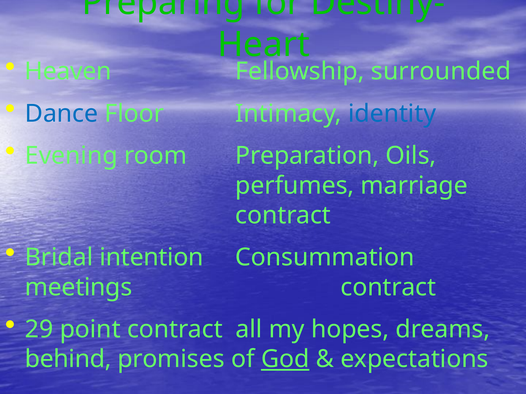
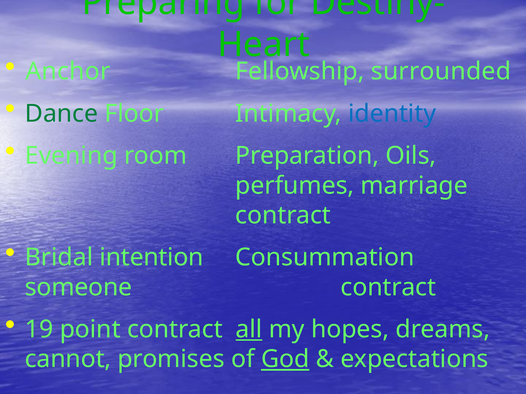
Heaven: Heaven -> Anchor
Dance colour: blue -> green
meetings: meetings -> someone
29: 29 -> 19
all underline: none -> present
behind: behind -> cannot
